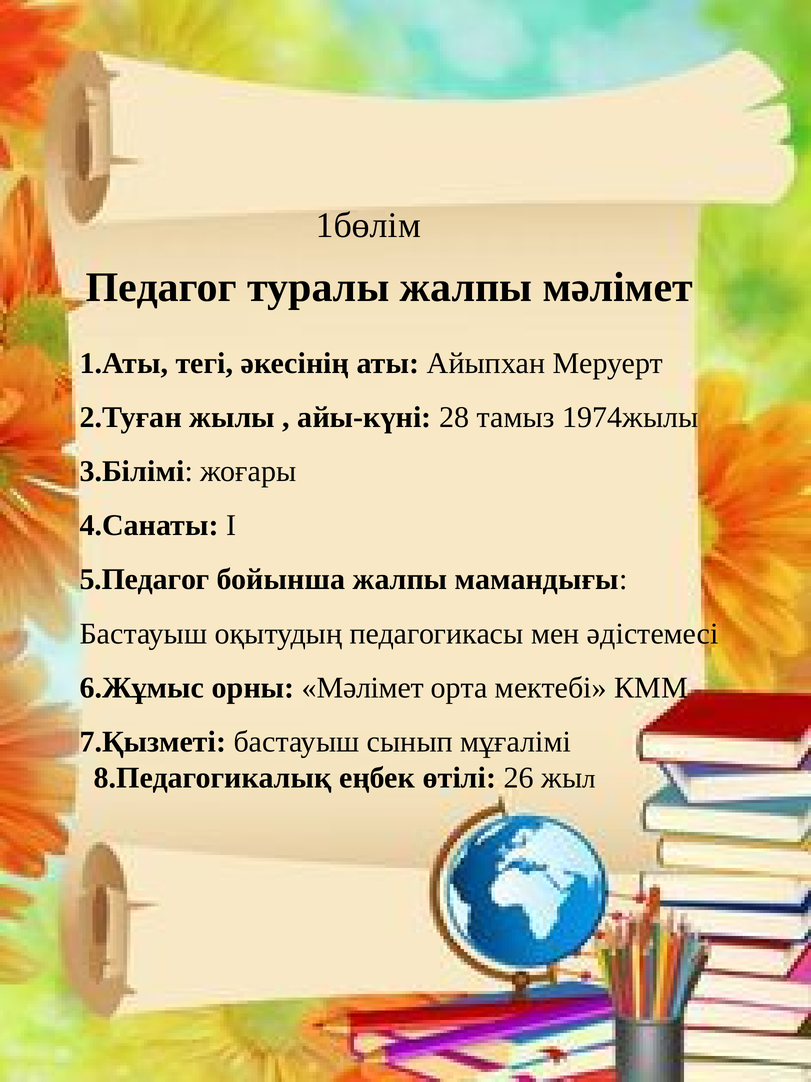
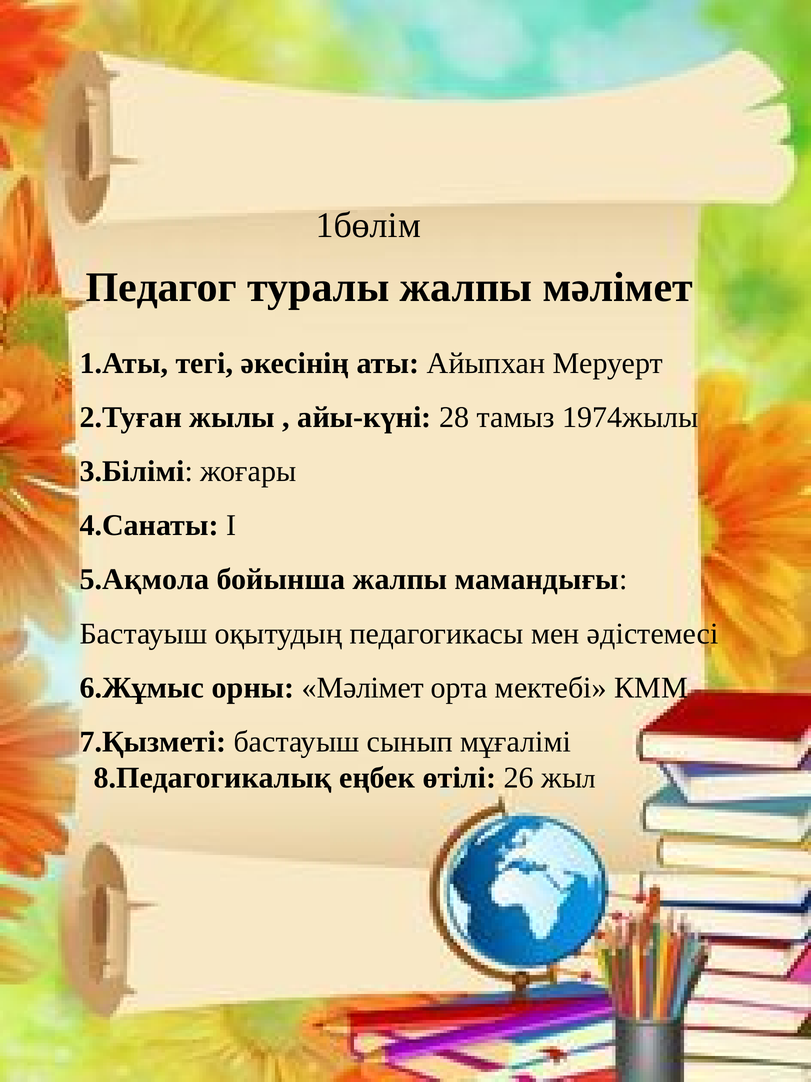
5.Педагог: 5.Педагог -> 5.Ақмола
